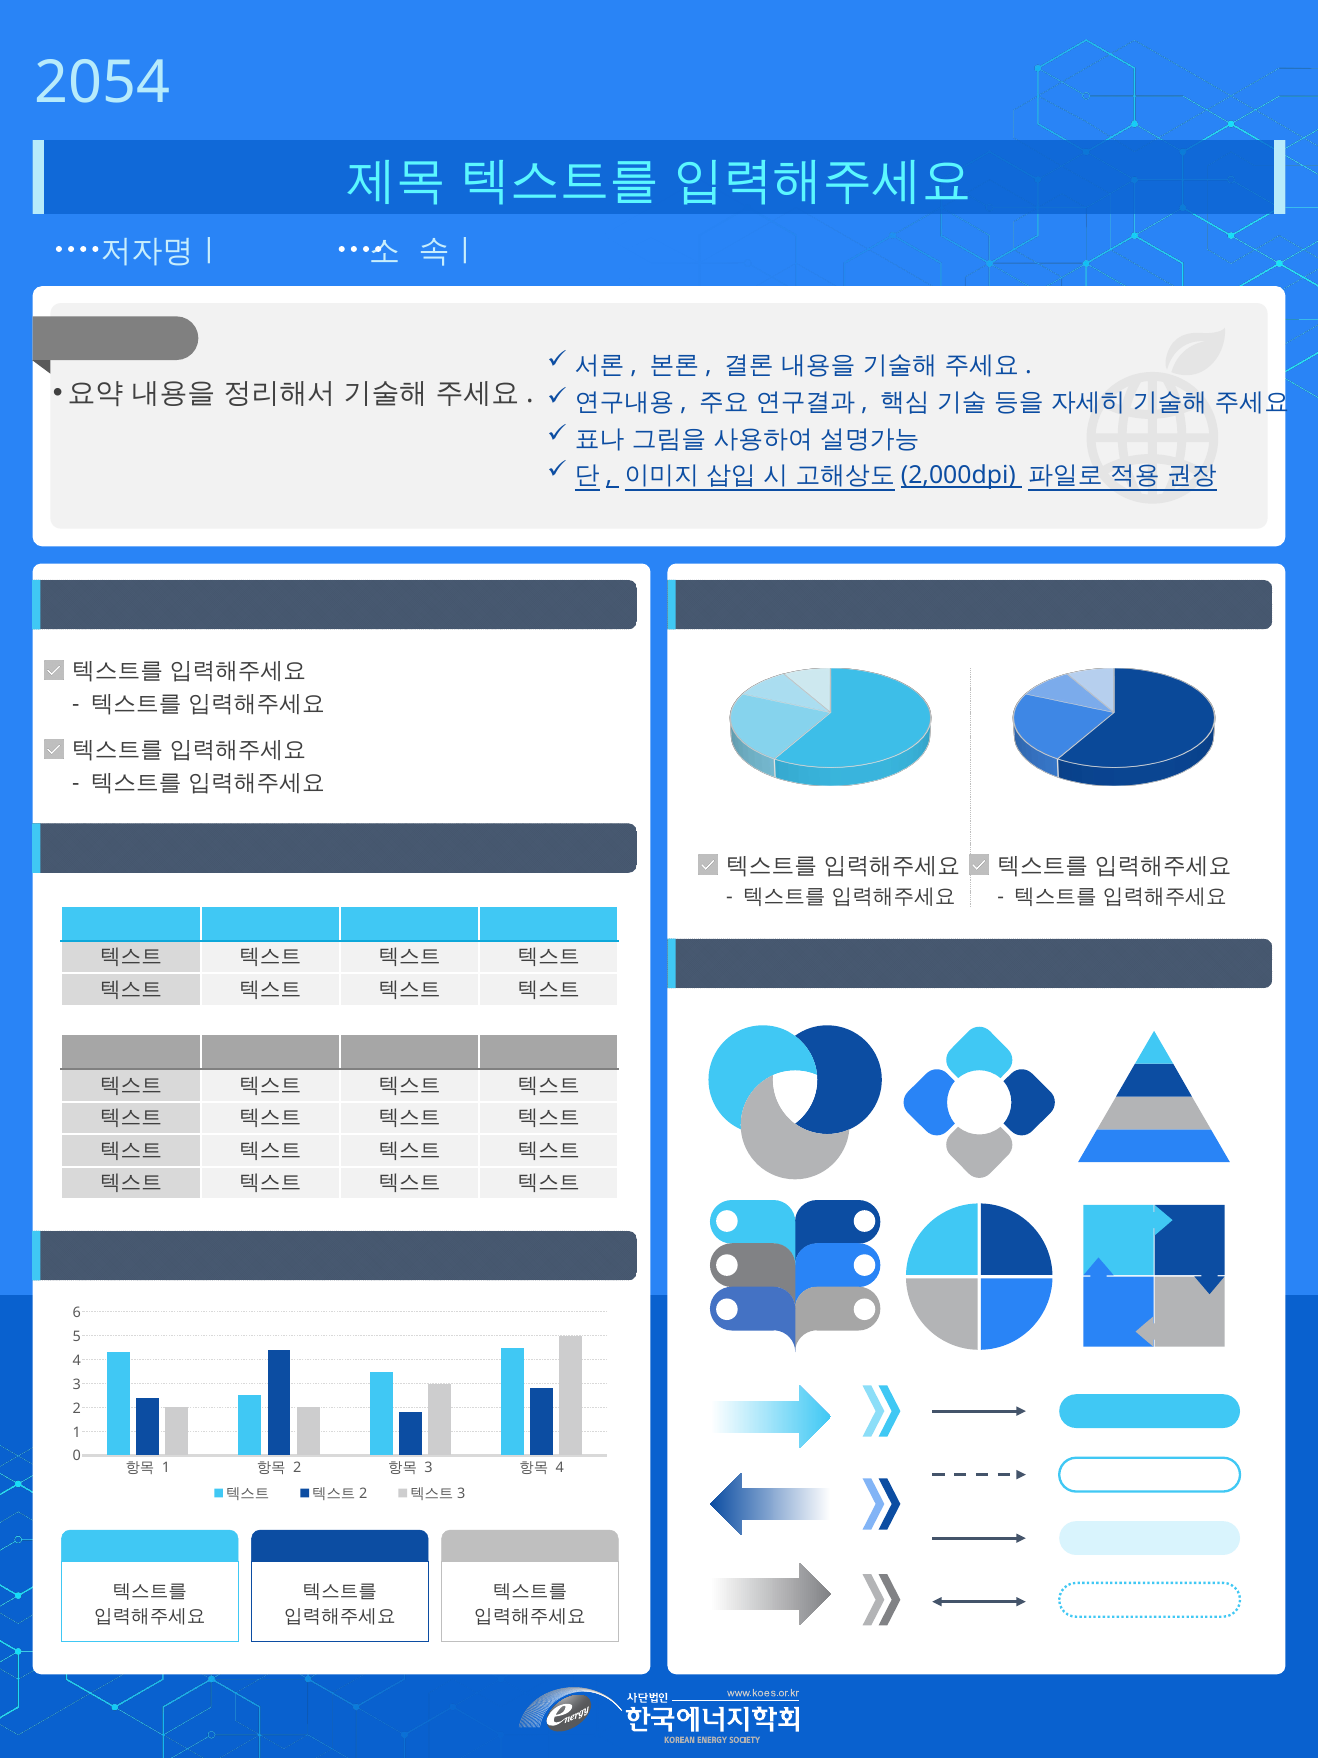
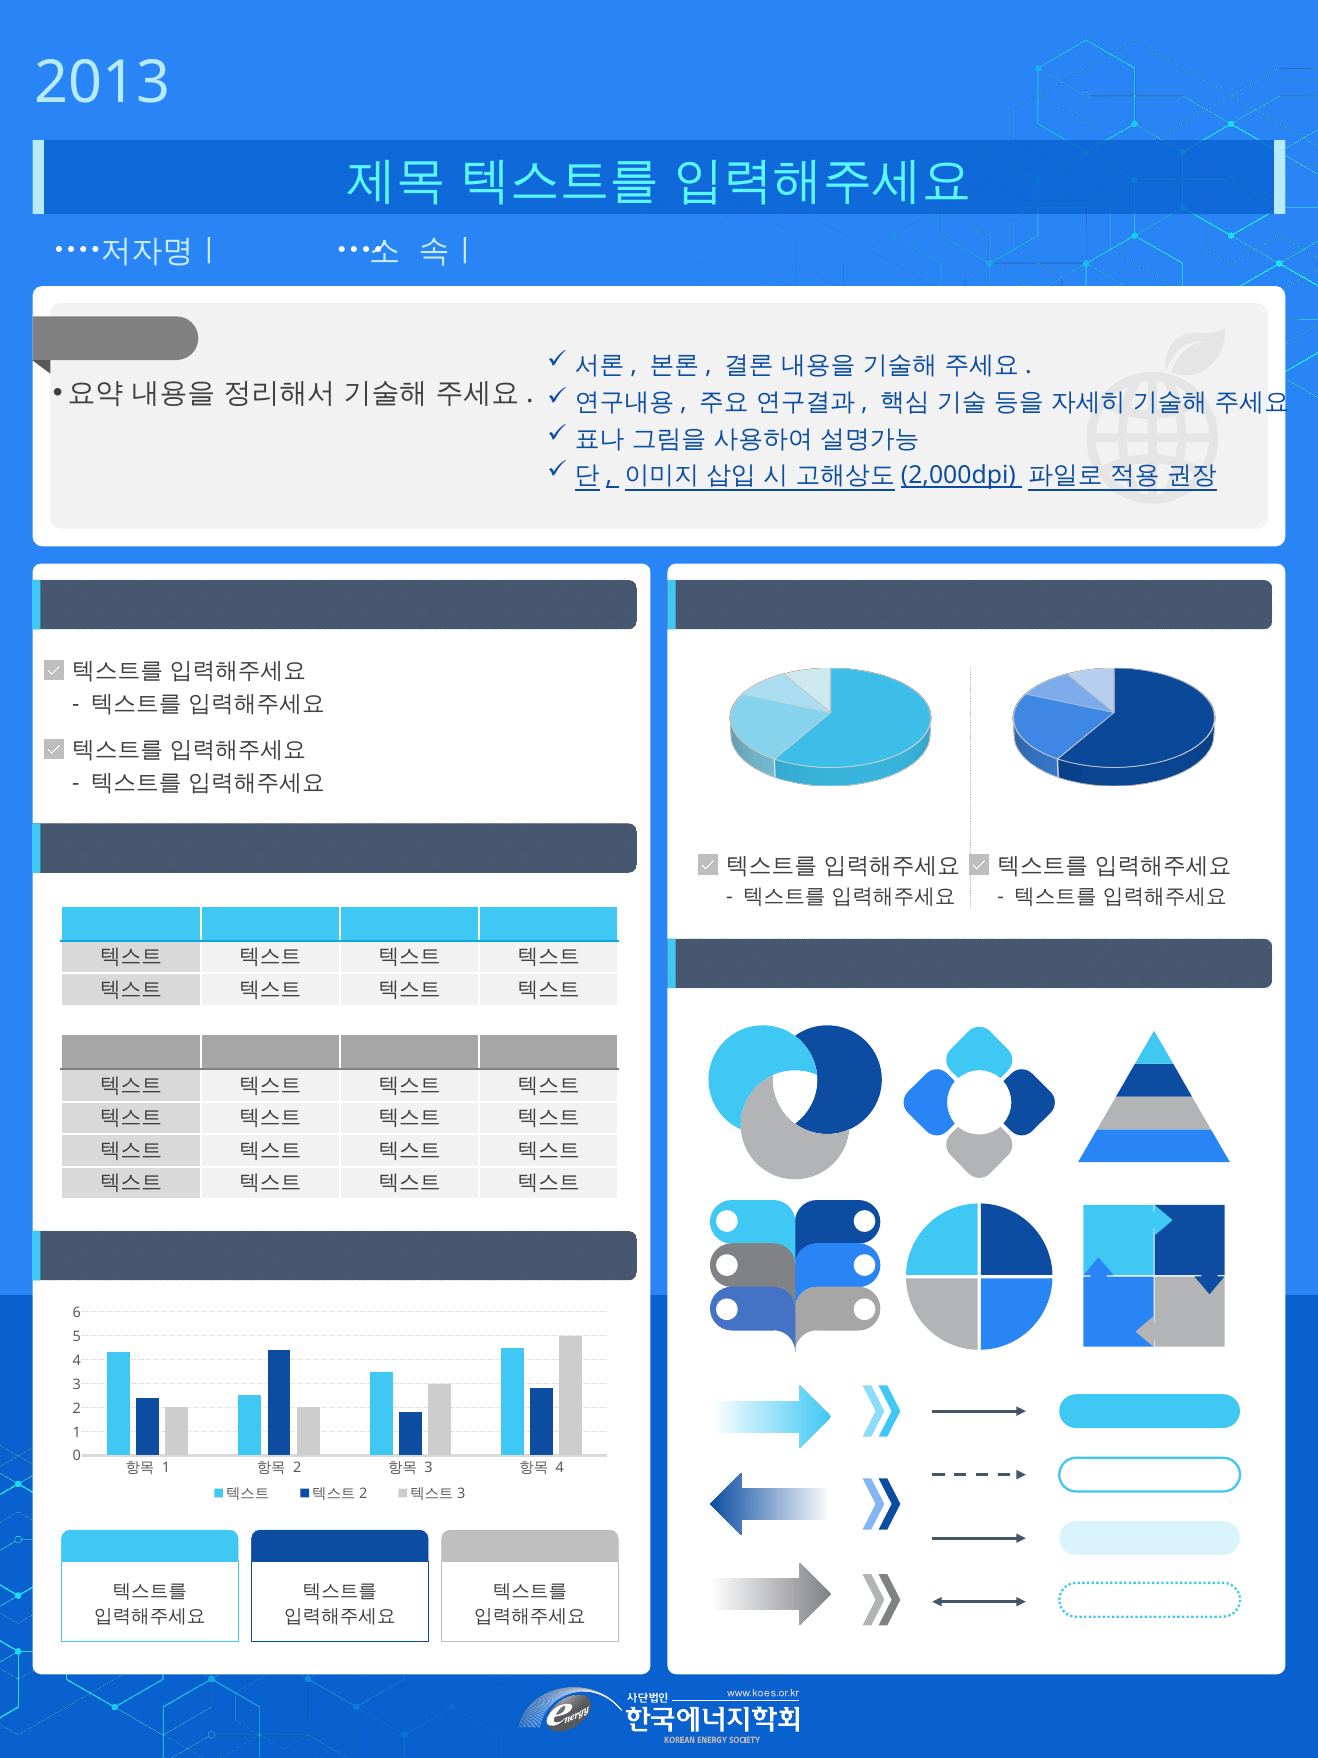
2054: 2054 -> 2013
